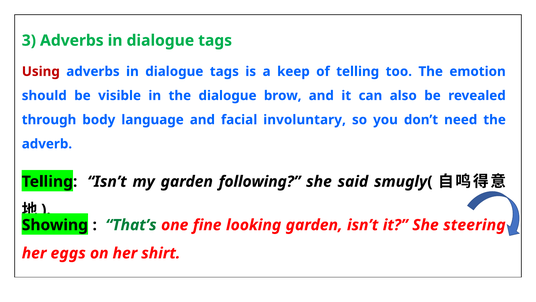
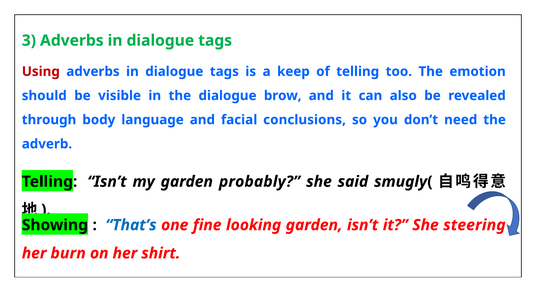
involuntary: involuntary -> conclusions
following: following -> probably
That’s colour: green -> blue
eggs: eggs -> burn
